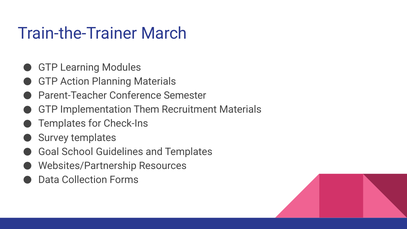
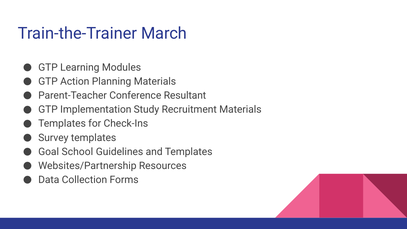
Semester: Semester -> Resultant
Them: Them -> Study
